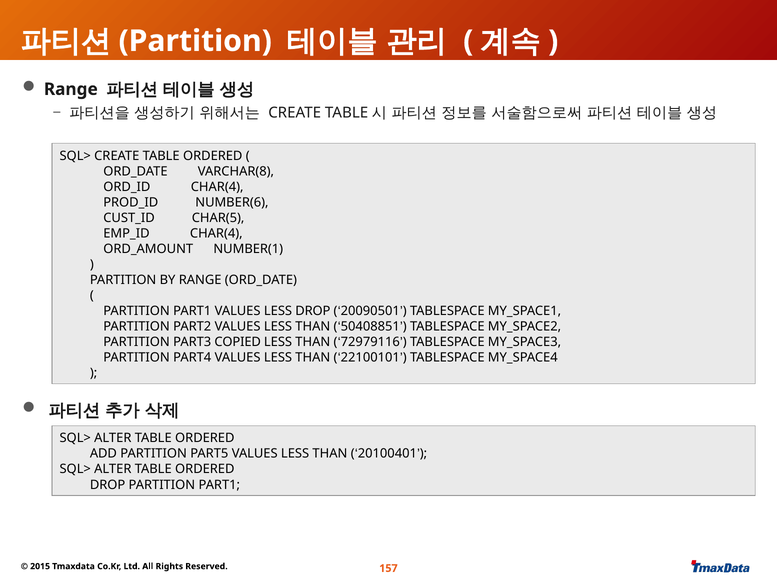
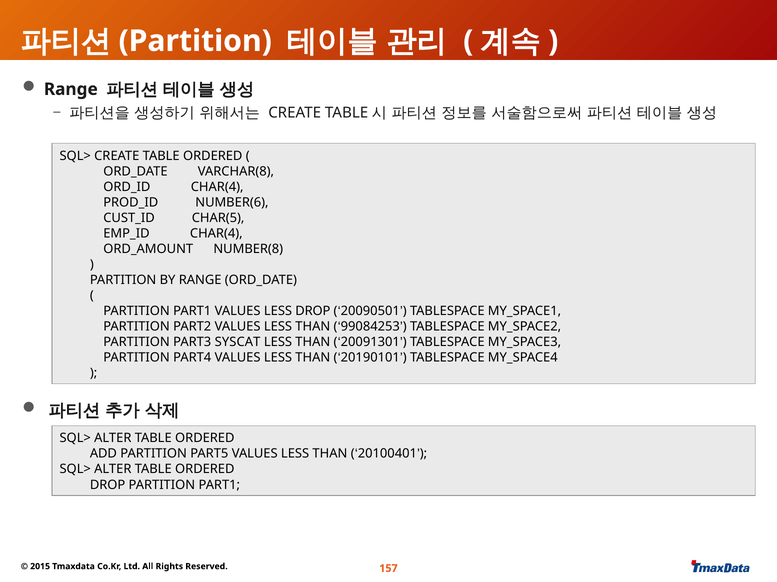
NUMBER(1: NUMBER(1 -> NUMBER(8
50408851: 50408851 -> 99084253
COPIED: COPIED -> SYSCAT
72979116: 72979116 -> 20091301
22100101: 22100101 -> 20190101
